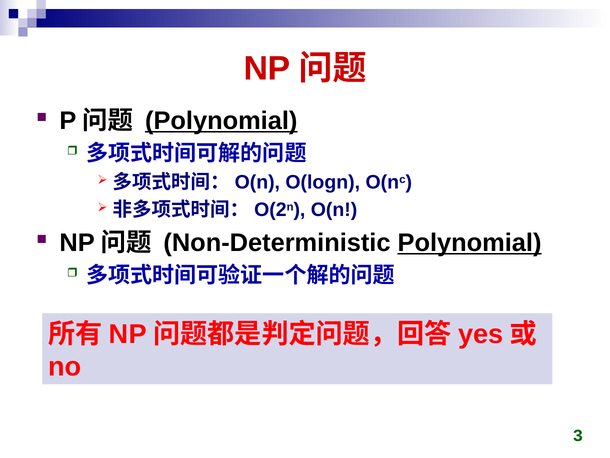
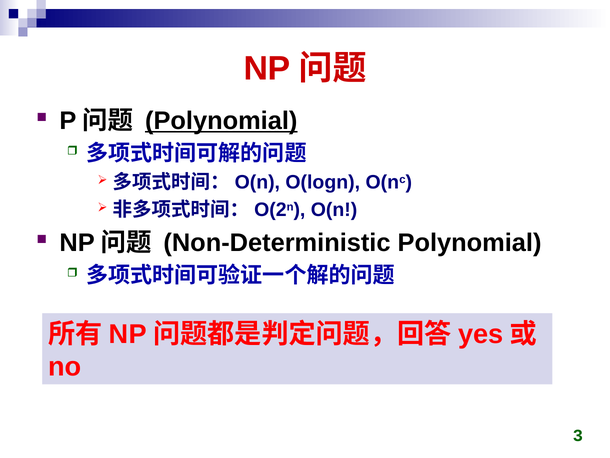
Polynomial at (470, 242) underline: present -> none
